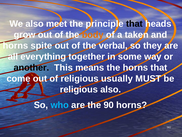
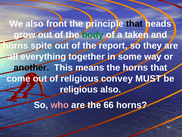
meet: meet -> front
body colour: orange -> green
verbal: verbal -> report
usually: usually -> convey
who colour: light blue -> pink
90: 90 -> 66
